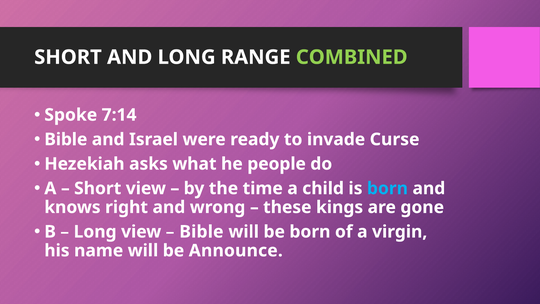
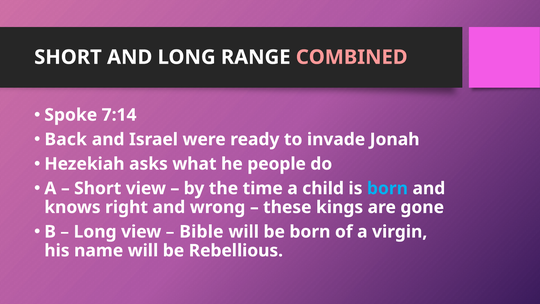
COMBINED colour: light green -> pink
Bible at (66, 139): Bible -> Back
Curse: Curse -> Jonah
Announce: Announce -> Rebellious
